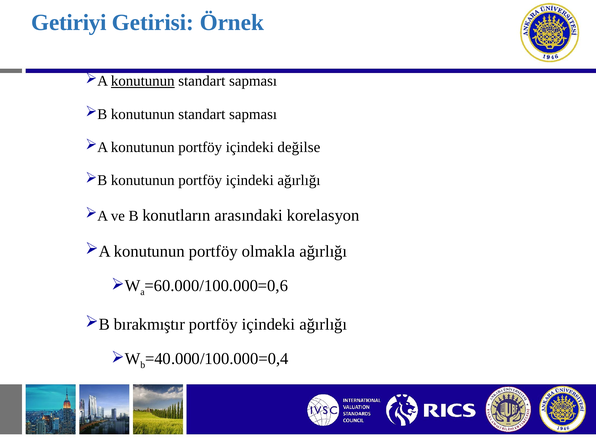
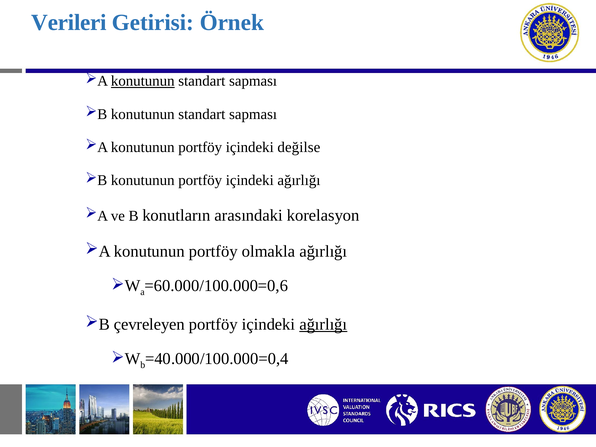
Getiriyi: Getiriyi -> Verileri
bırakmıştır: bırakmıştır -> çevreleyen
ağırlığı at (323, 324) underline: none -> present
